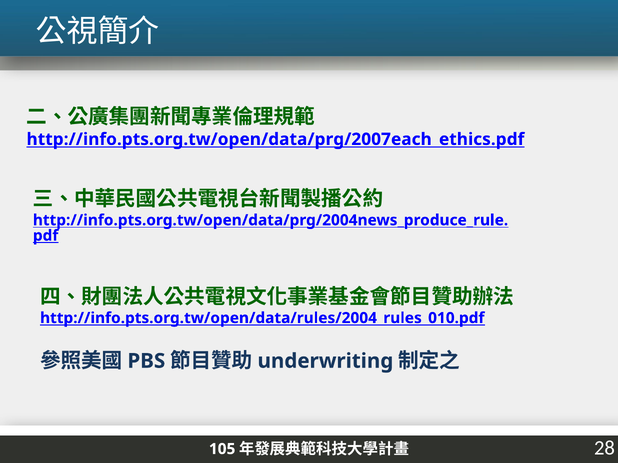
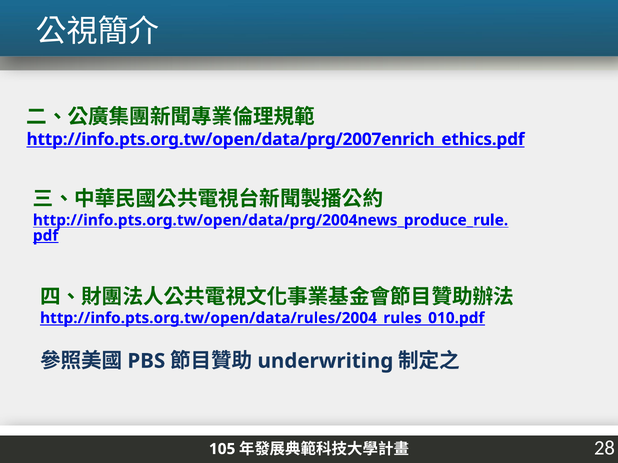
http://info.pts.org.tw/open/data/prg/2007each_ethics.pdf: http://info.pts.org.tw/open/data/prg/2007each_ethics.pdf -> http://info.pts.org.tw/open/data/prg/2007enrich_ethics.pdf
